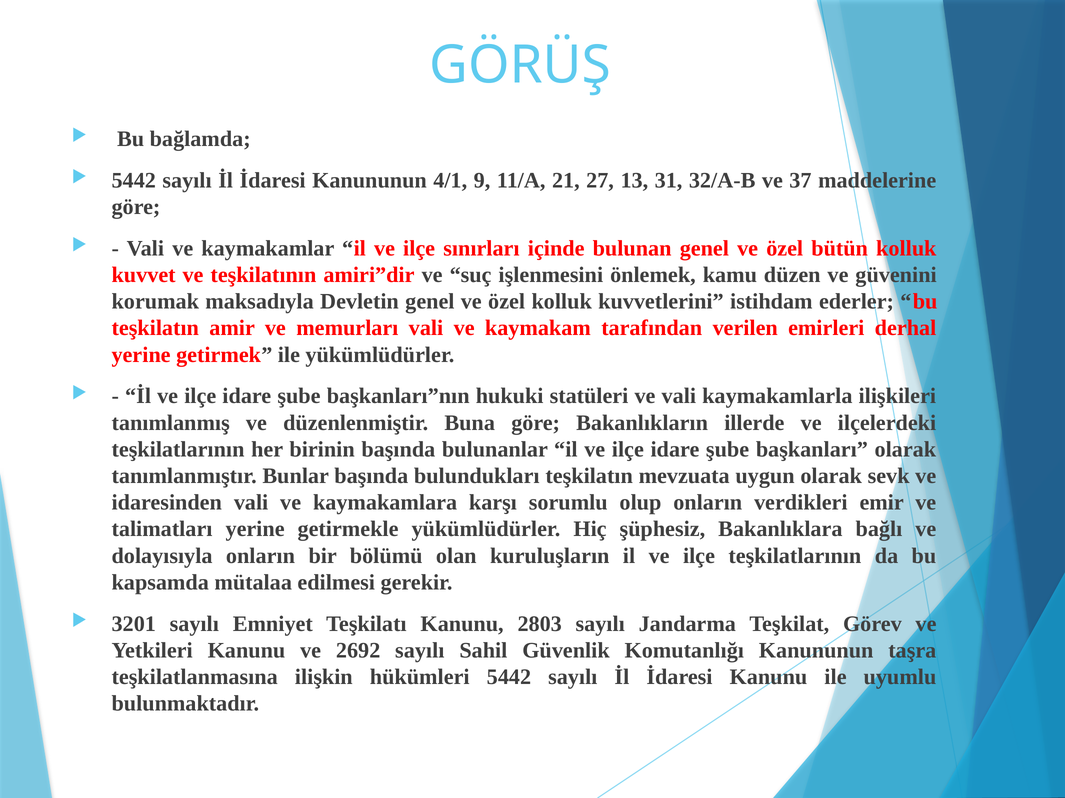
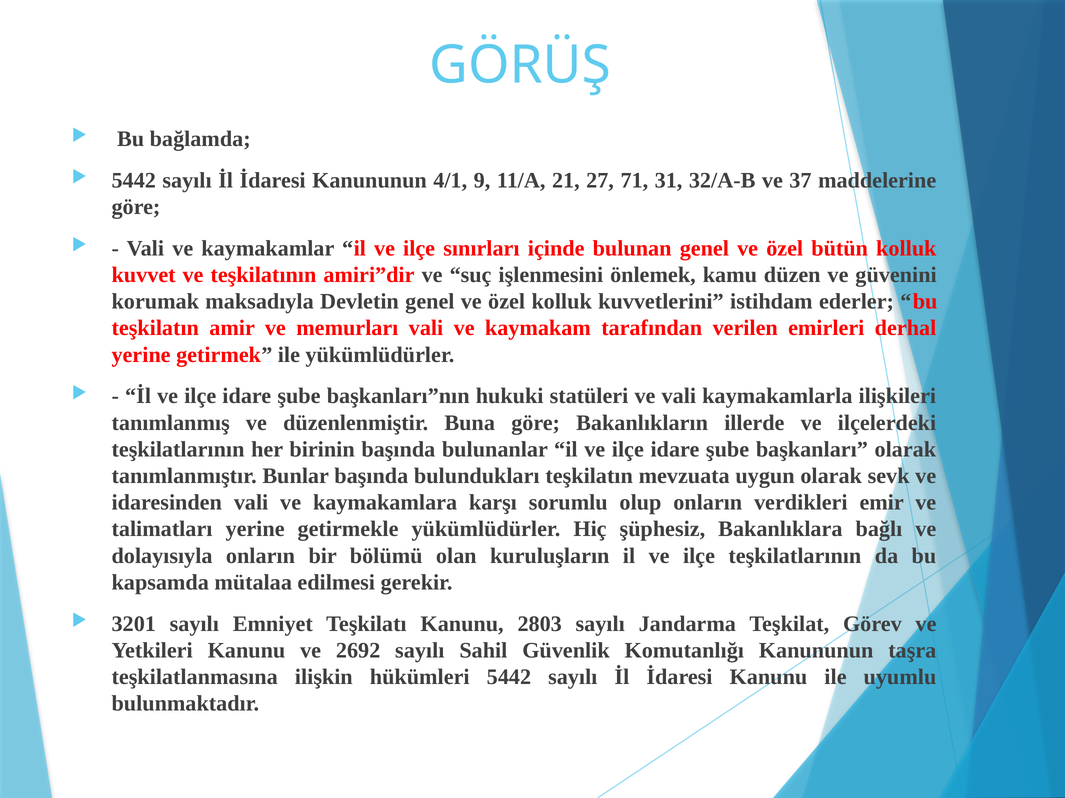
13: 13 -> 71
